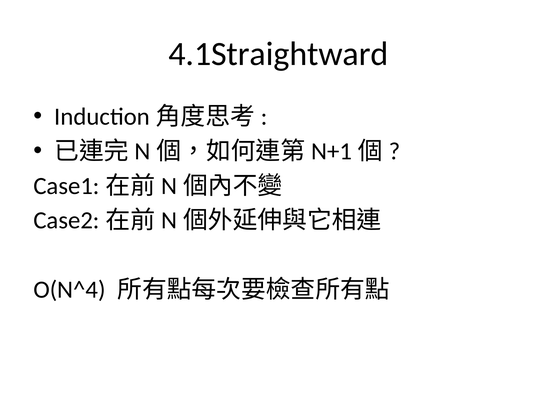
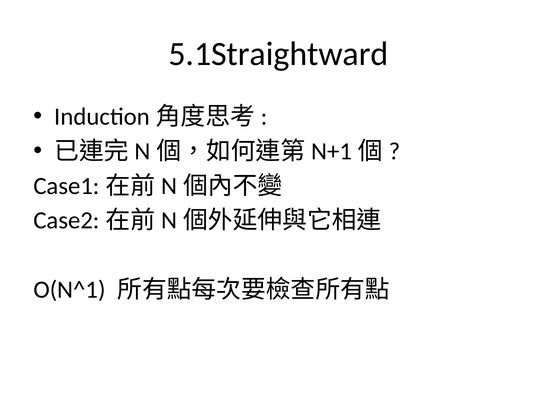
4.1Straightward: 4.1Straightward -> 5.1Straightward
O(N^4: O(N^4 -> O(N^1
